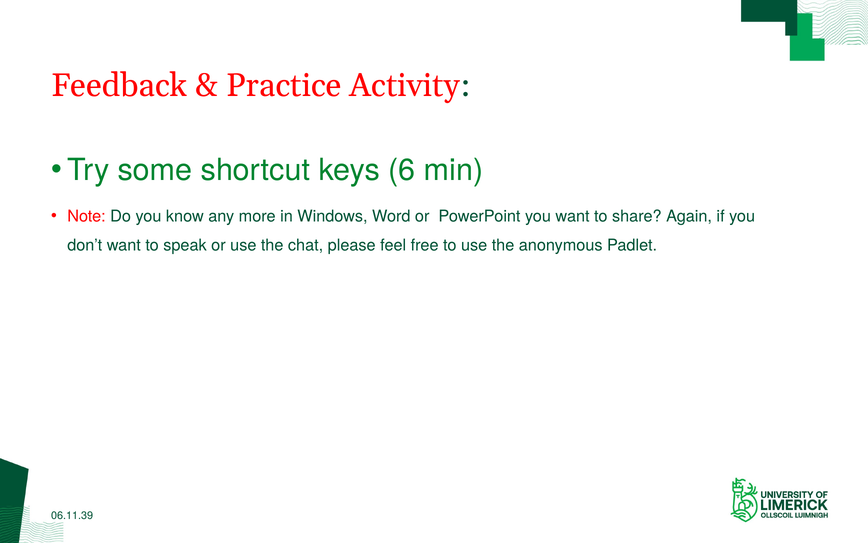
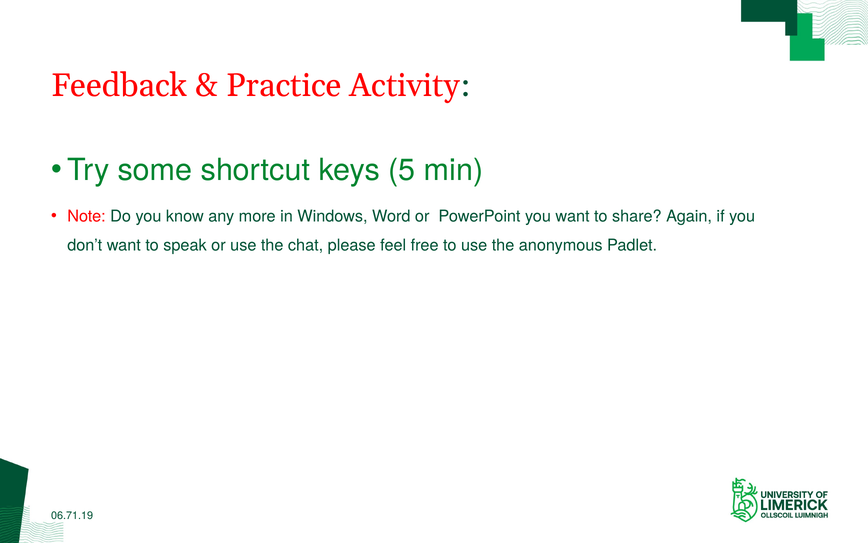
6: 6 -> 5
06.11.39: 06.11.39 -> 06.71.19
